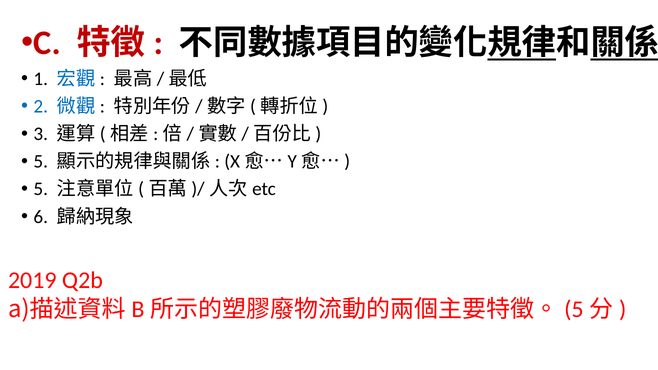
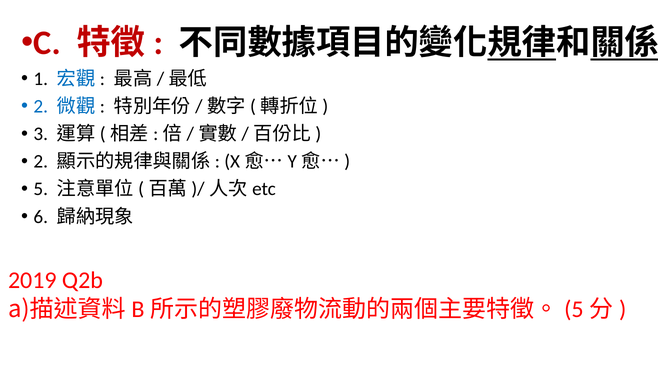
5 at (41, 162): 5 -> 2
